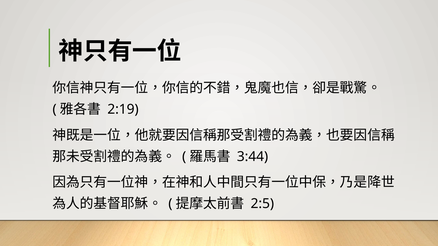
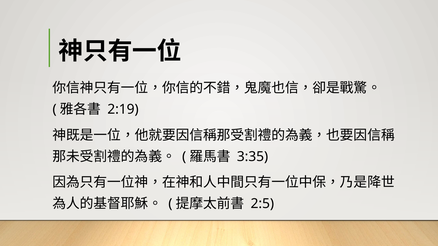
3:44: 3:44 -> 3:35
